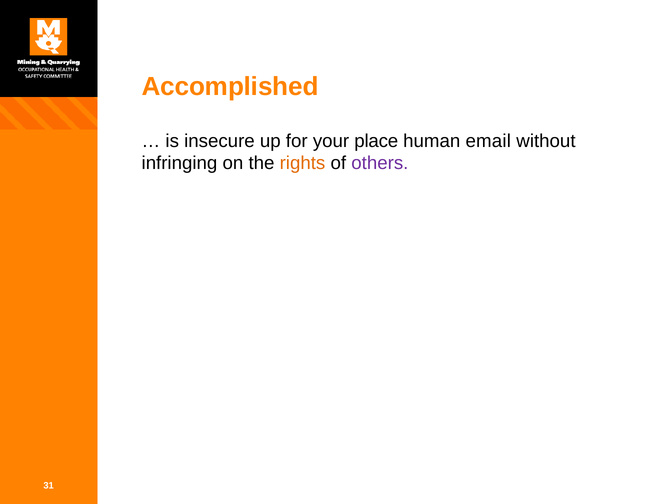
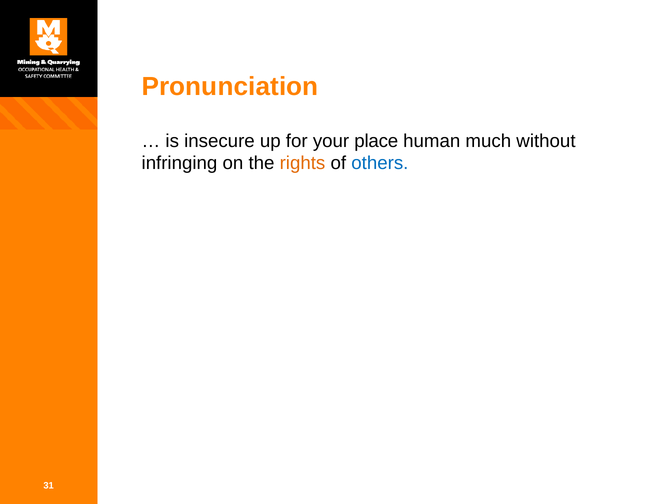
Accomplished: Accomplished -> Pronunciation
email: email -> much
others colour: purple -> blue
